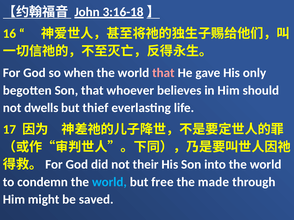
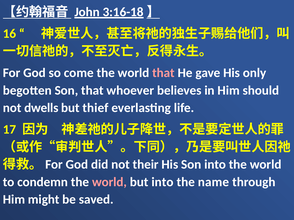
when: when -> come
world at (109, 182) colour: light blue -> pink
but free: free -> into
made: made -> name
